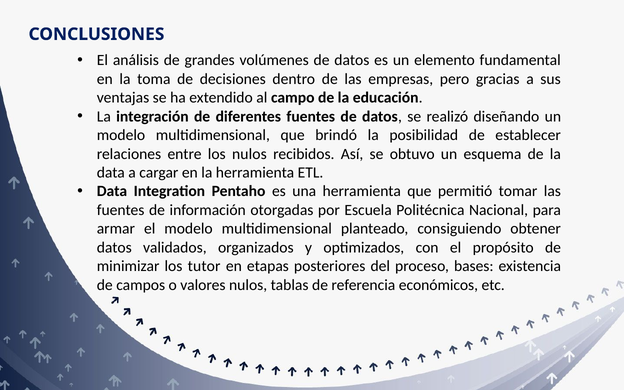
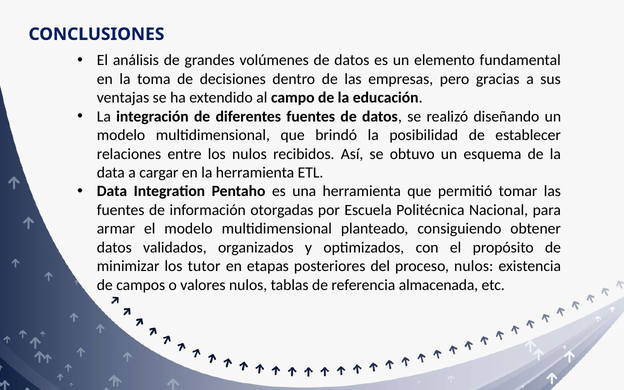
proceso bases: bases -> nulos
económicos: económicos -> almacenada
